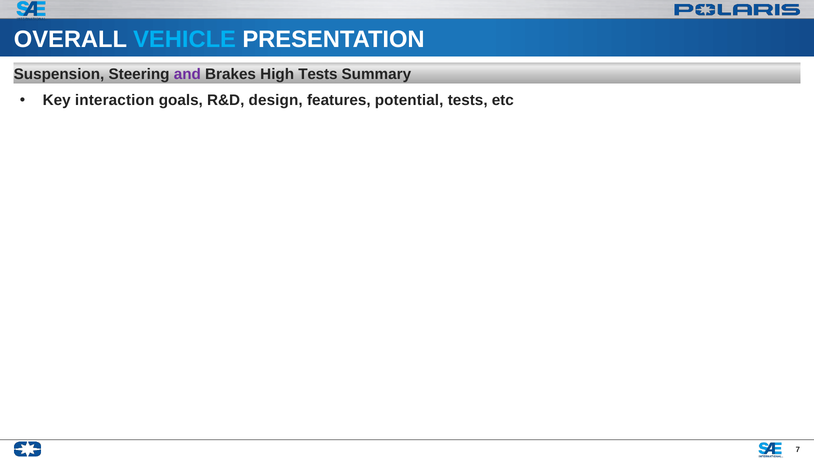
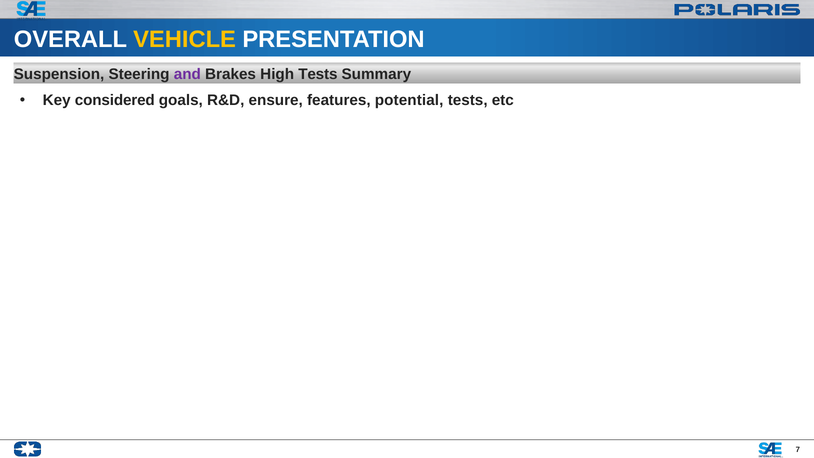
VEHICLE colour: light blue -> yellow
interaction: interaction -> considered
design: design -> ensure
